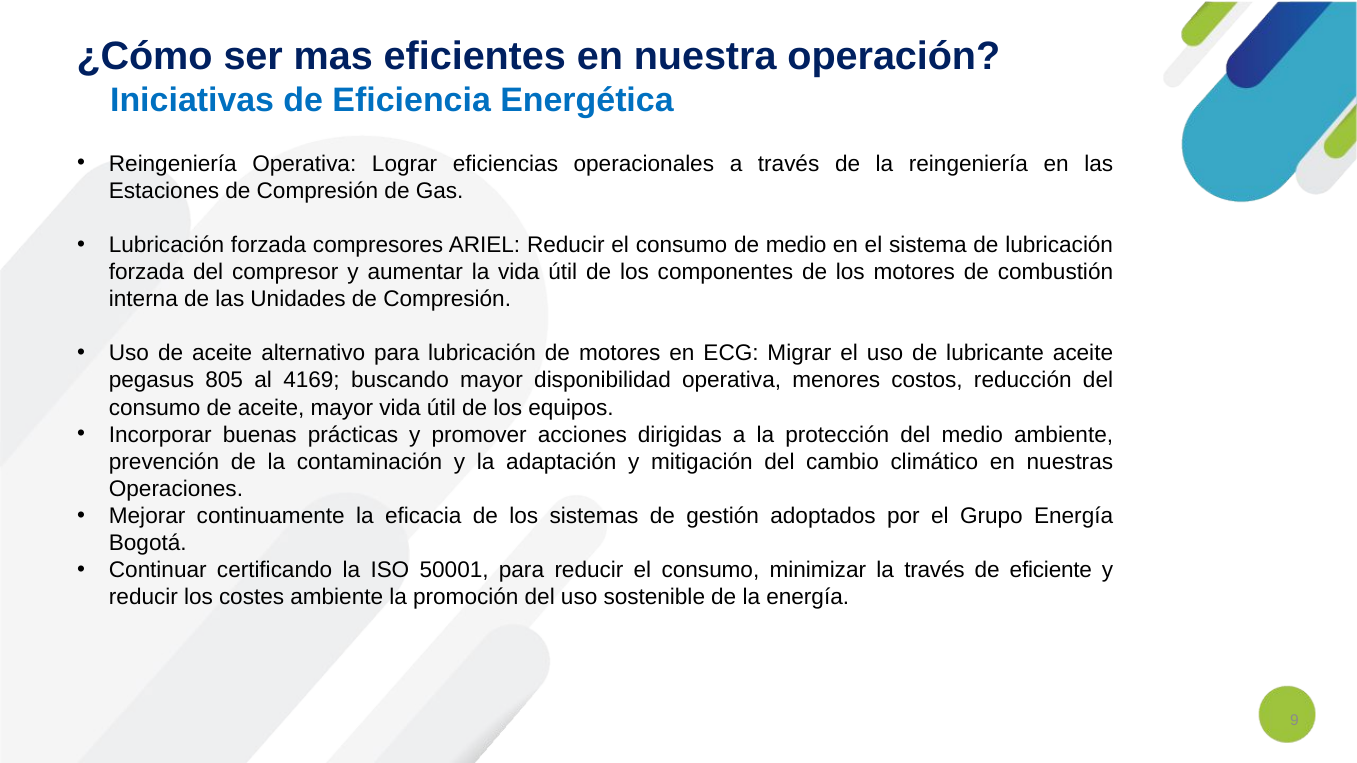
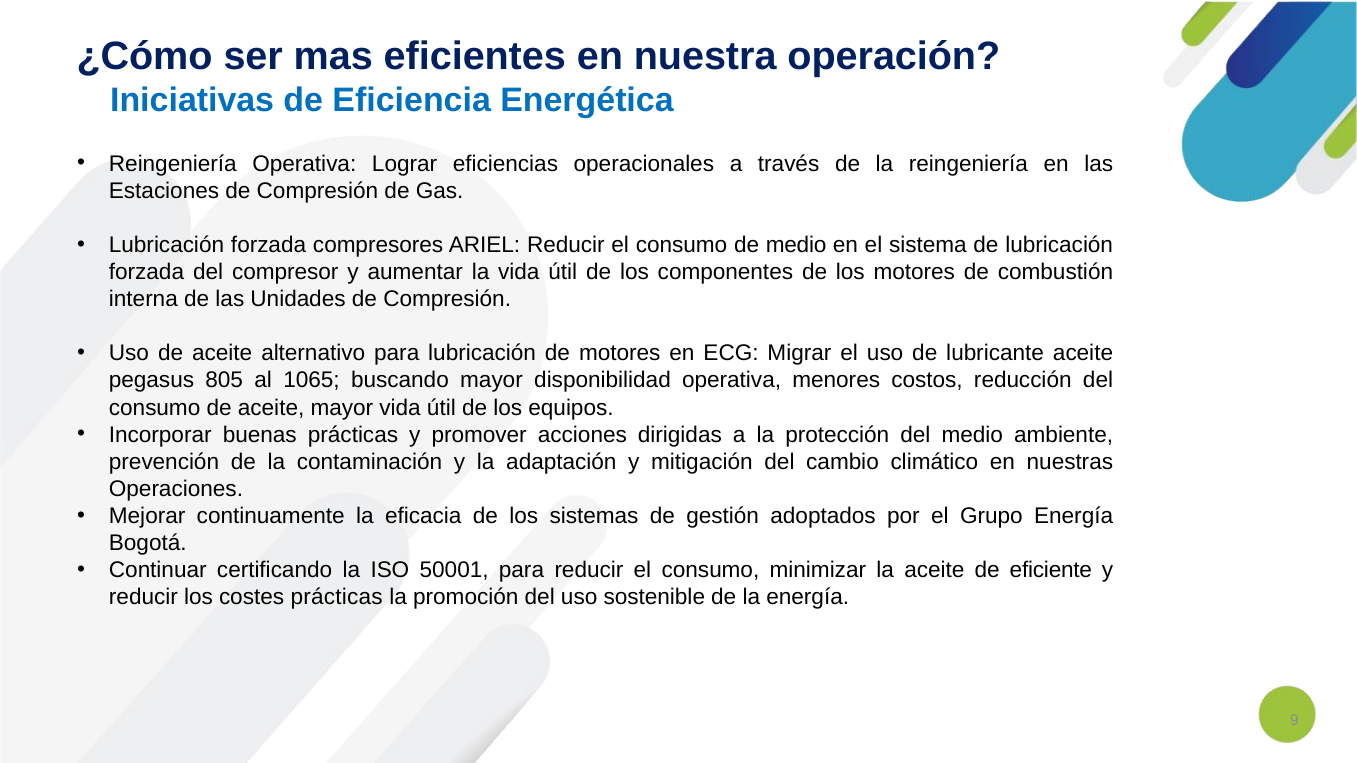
4169: 4169 -> 1065
la través: través -> aceite
costes ambiente: ambiente -> prácticas
